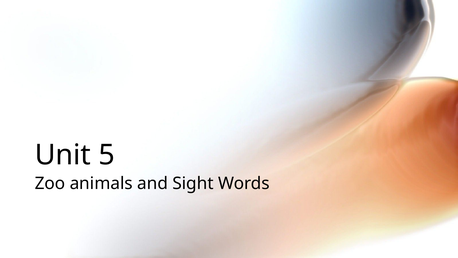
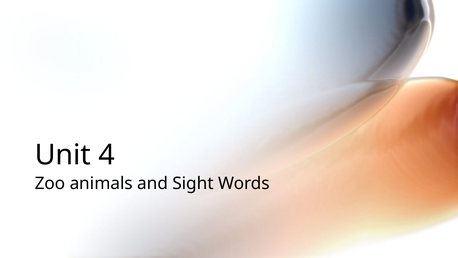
5: 5 -> 4
